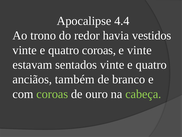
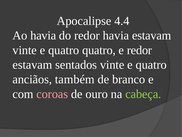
Ao trono: trono -> havia
havia vestidos: vestidos -> estavam
quatro coroas: coroas -> quatro
e vinte: vinte -> redor
coroas at (52, 94) colour: light green -> pink
